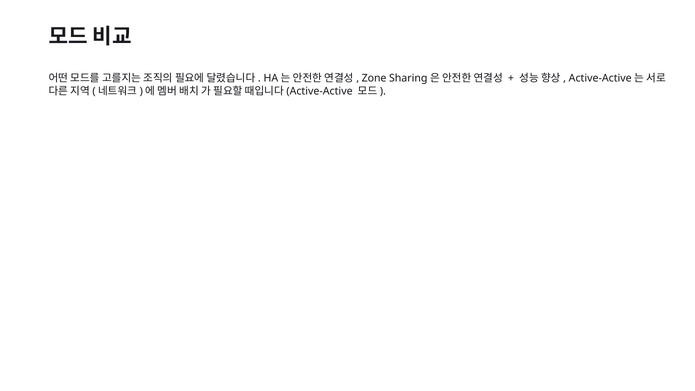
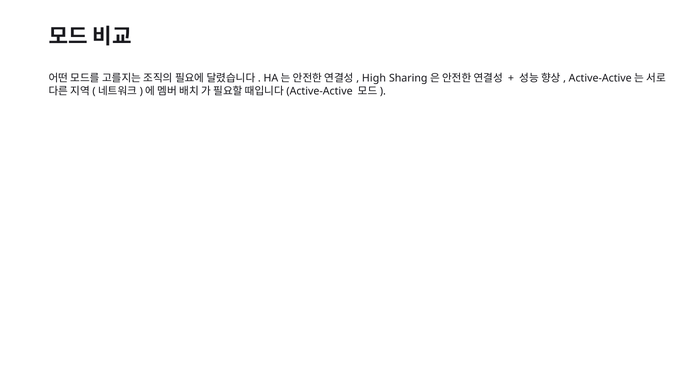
Zone: Zone -> High
